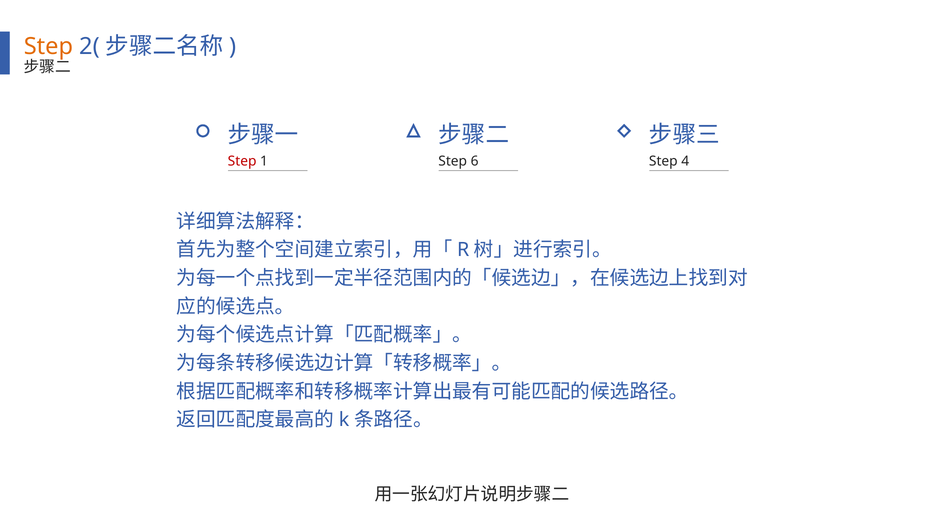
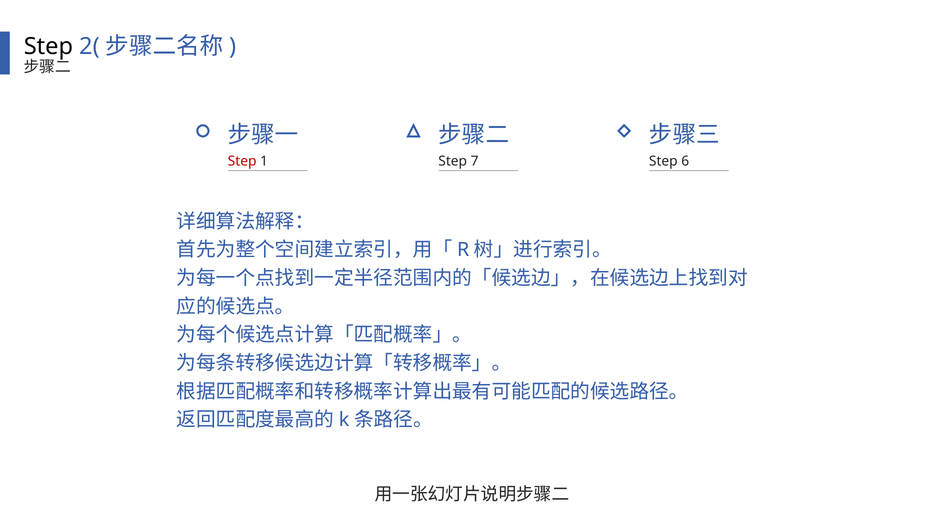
Step at (48, 47) colour: orange -> black
6: 6 -> 7
4: 4 -> 6
